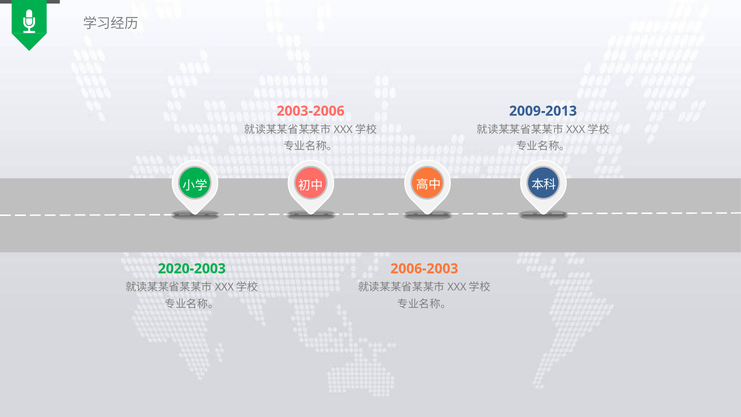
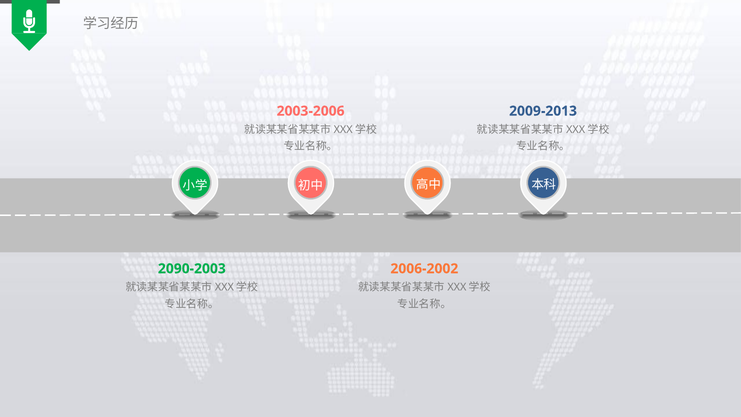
2020-2003: 2020-2003 -> 2090-2003
2006-2003: 2006-2003 -> 2006-2002
